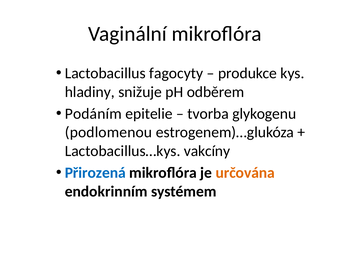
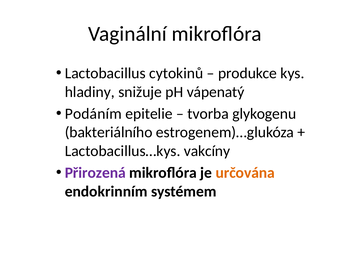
fagocyty: fagocyty -> cytokinů
odběrem: odběrem -> vápenatý
podlomenou: podlomenou -> bakteriálního
Přirozená colour: blue -> purple
